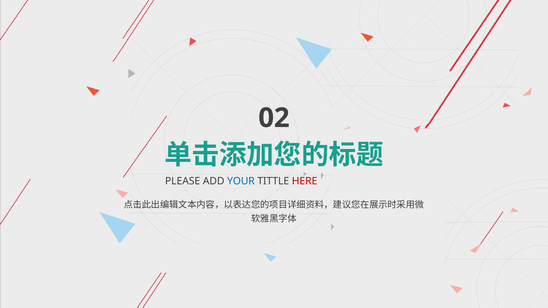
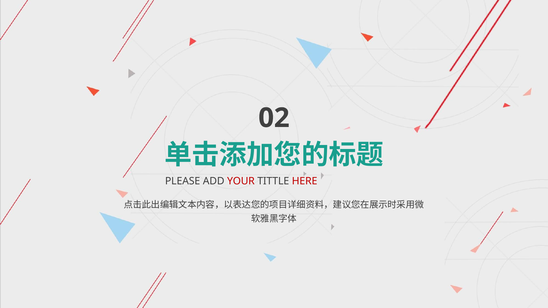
YOUR colour: blue -> red
